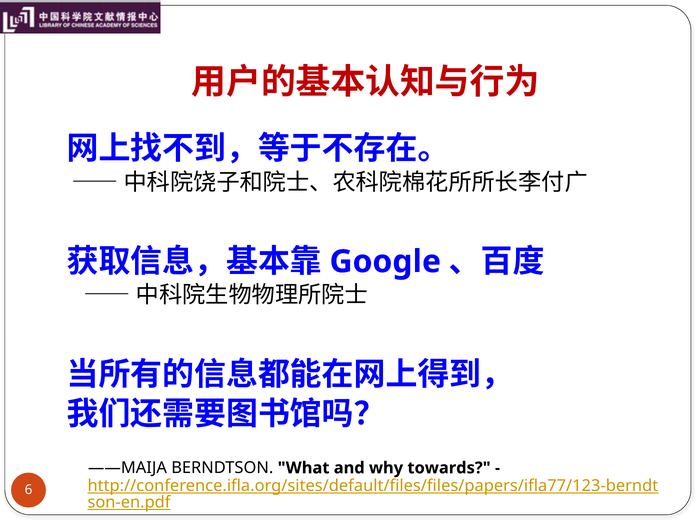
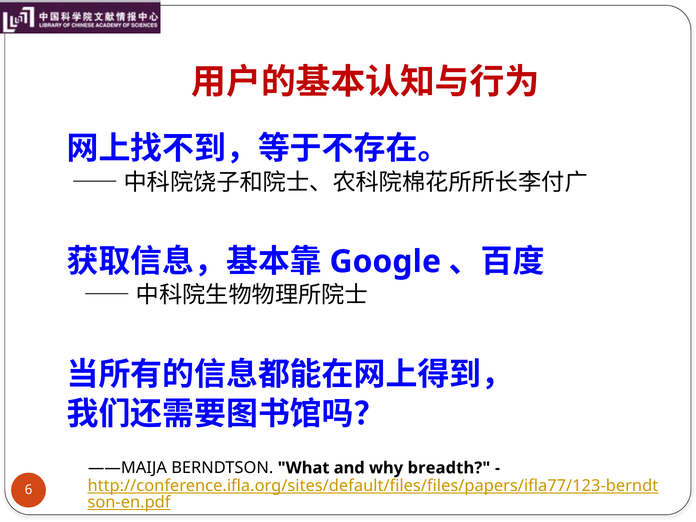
towards: towards -> breadth
